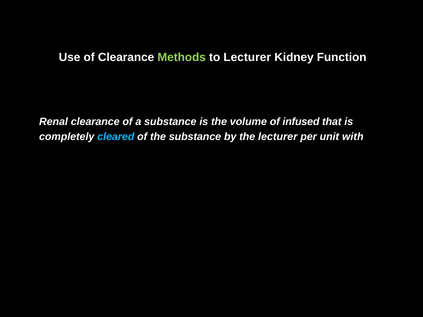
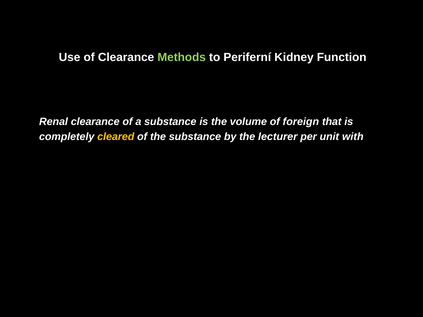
to Lecturer: Lecturer -> Periferní
infused: infused -> foreign
cleared colour: light blue -> yellow
